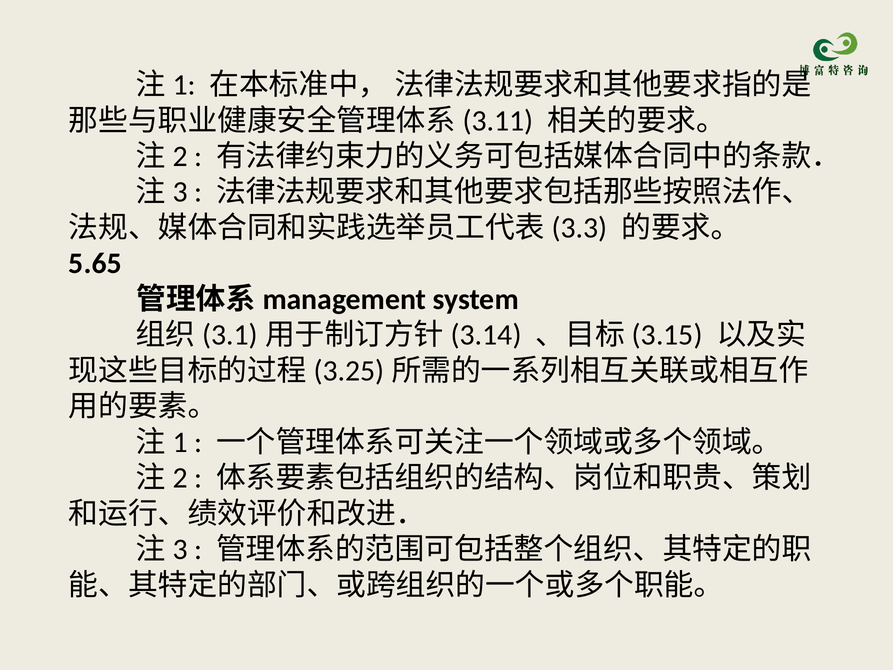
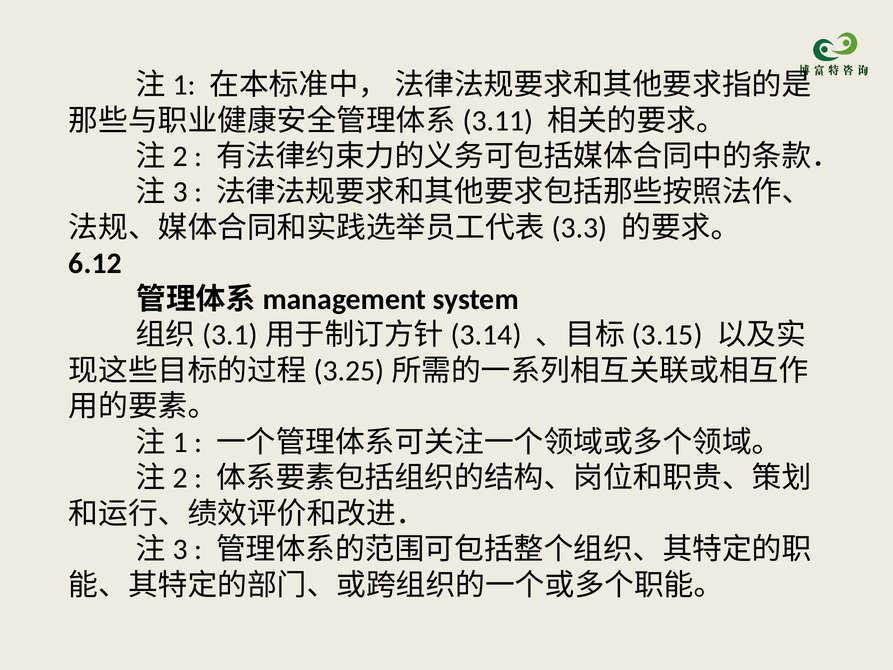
5.65: 5.65 -> 6.12
